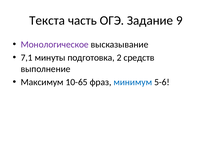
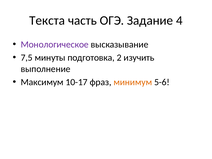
9: 9 -> 4
7,1: 7,1 -> 7,5
средств: средств -> изучить
10-65: 10-65 -> 10-17
минимум colour: blue -> orange
